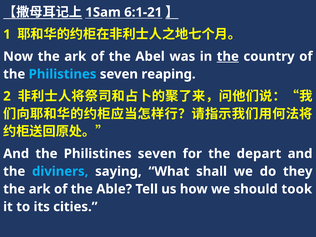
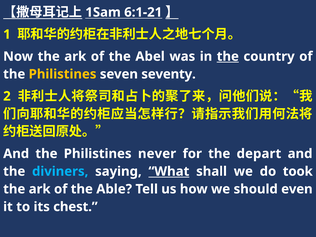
Philistines at (63, 74) colour: light blue -> yellow
reaping: reaping -> seventy
And the Philistines seven: seven -> never
What underline: none -> present
they: they -> took
took: took -> even
cities: cities -> chest
